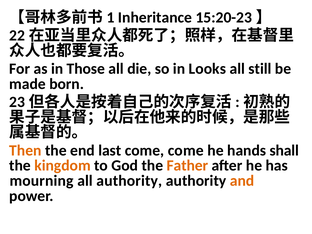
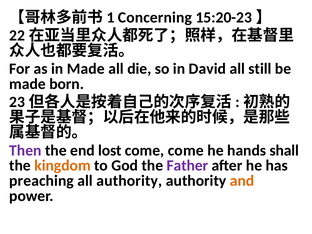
Inheritance: Inheritance -> Concerning
in Those: Those -> Made
Looks: Looks -> David
Then colour: orange -> purple
last: last -> lost
Father colour: orange -> purple
mourning: mourning -> preaching
